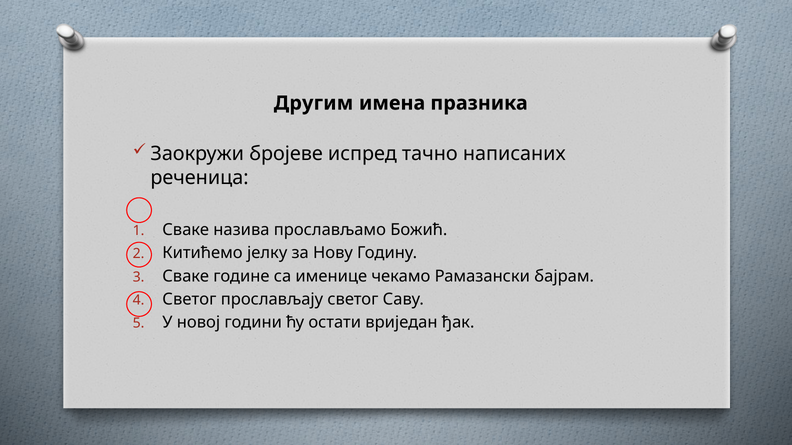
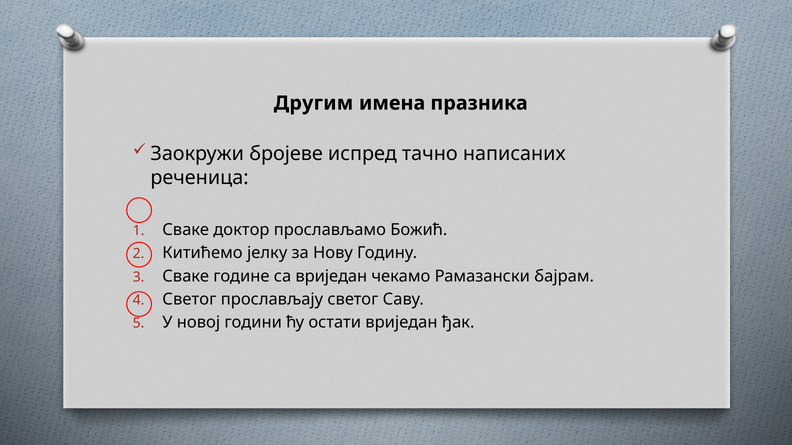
назива: назива -> доктор
са именице: именице -> вриједан
